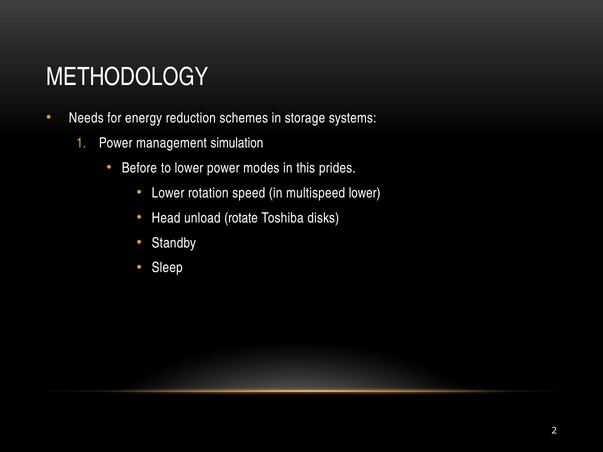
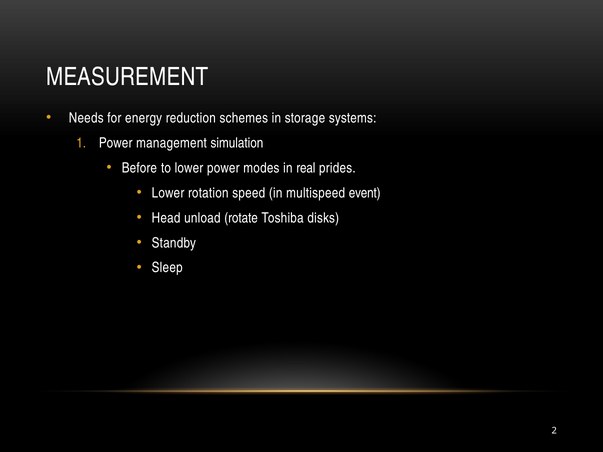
METHODOLOGY: METHODOLOGY -> MEASUREMENT
this: this -> real
multispeed lower: lower -> event
